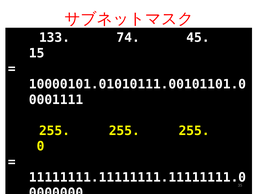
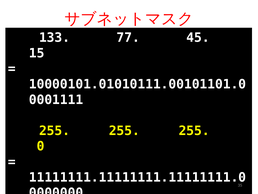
74: 74 -> 77
